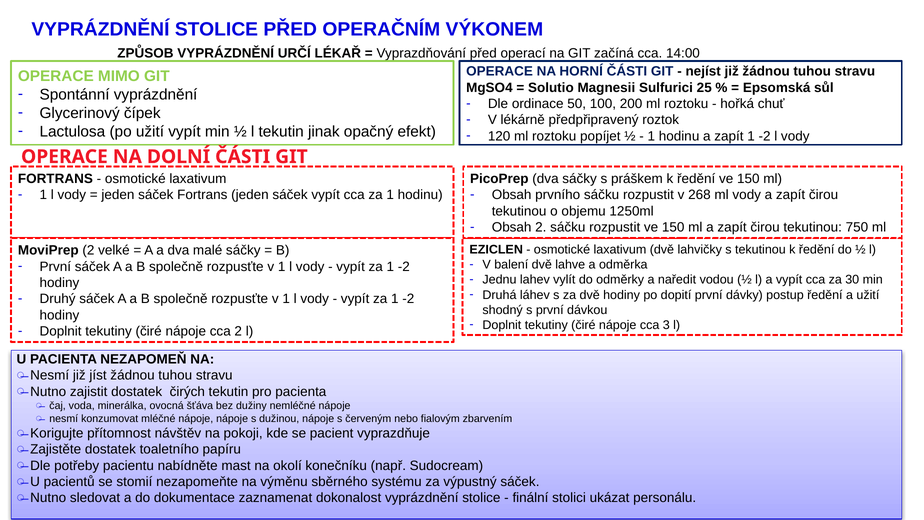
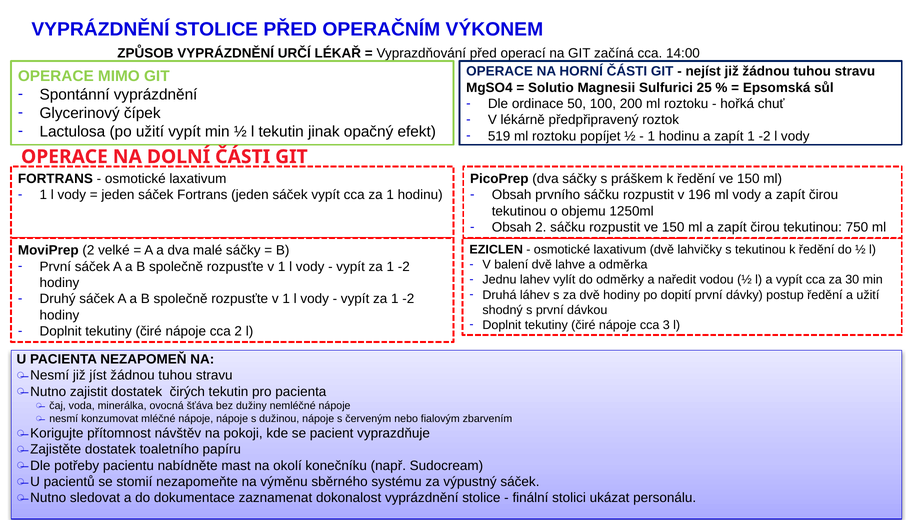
120: 120 -> 519
268: 268 -> 196
